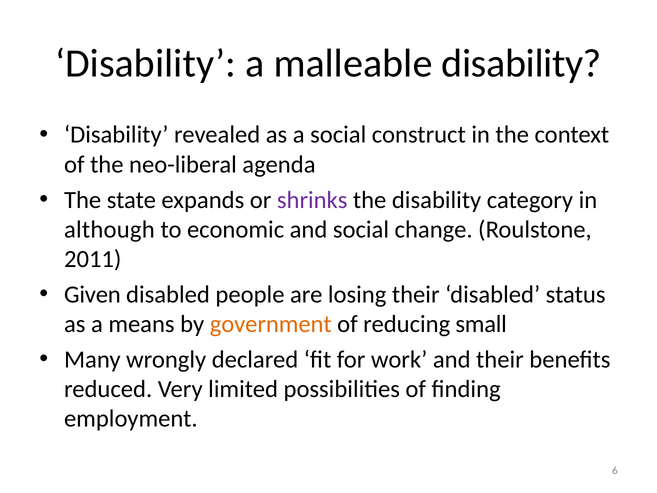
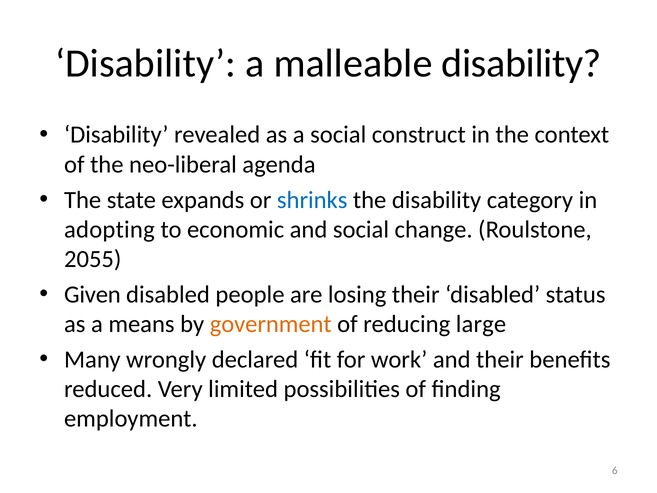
shrinks colour: purple -> blue
although: although -> adopting
2011: 2011 -> 2055
small: small -> large
